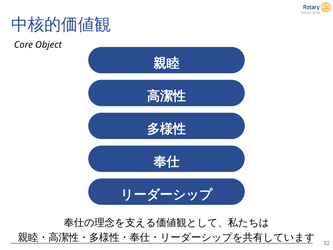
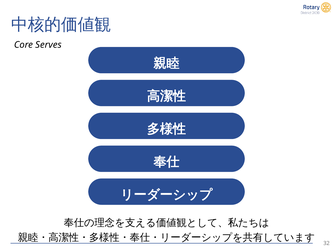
Object: Object -> Serves
